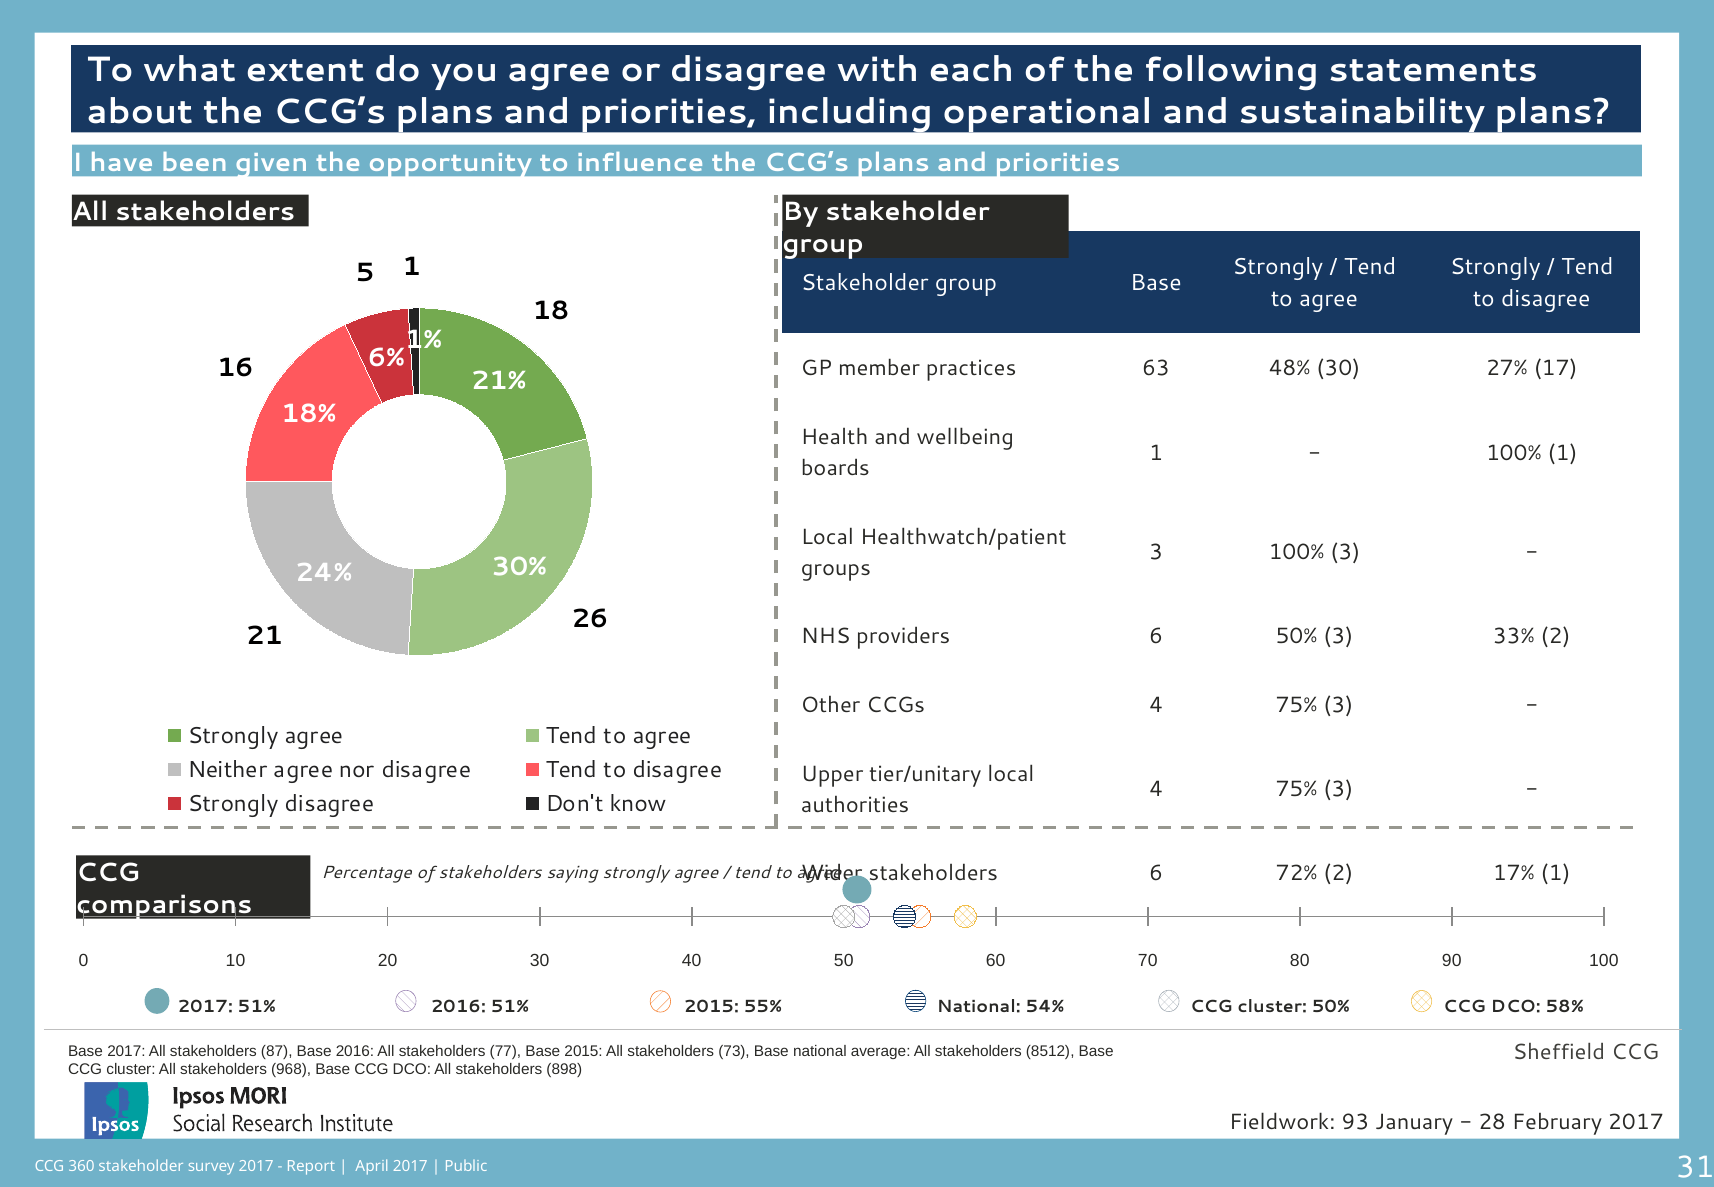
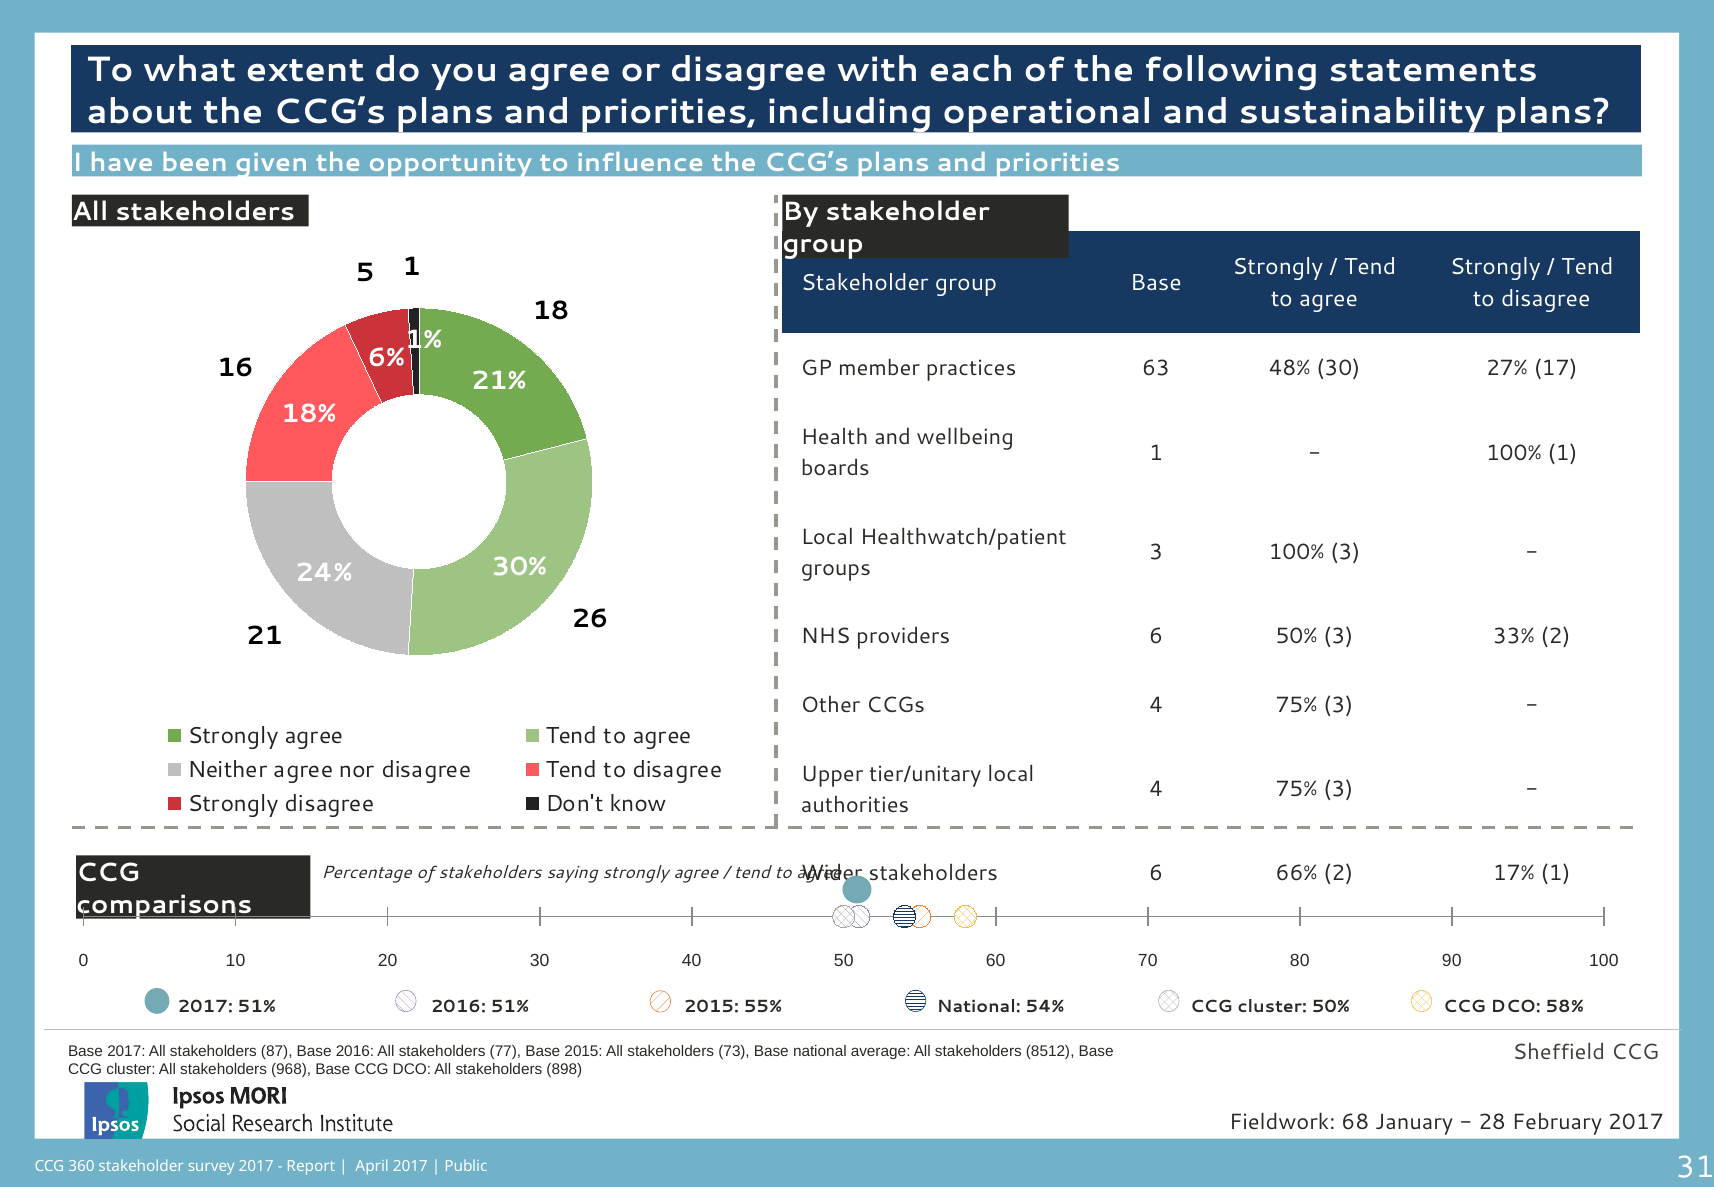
72%: 72% -> 66%
93: 93 -> 68
